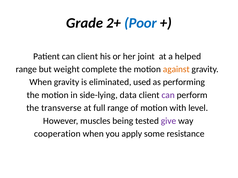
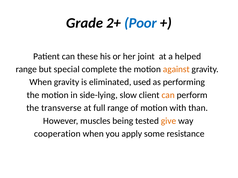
can client: client -> these
weight: weight -> special
data: data -> slow
can at (168, 95) colour: purple -> orange
level: level -> than
give colour: purple -> orange
